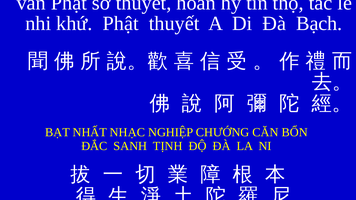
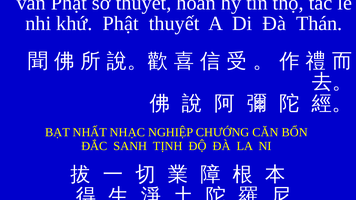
Bạch: Bạch -> Thán
